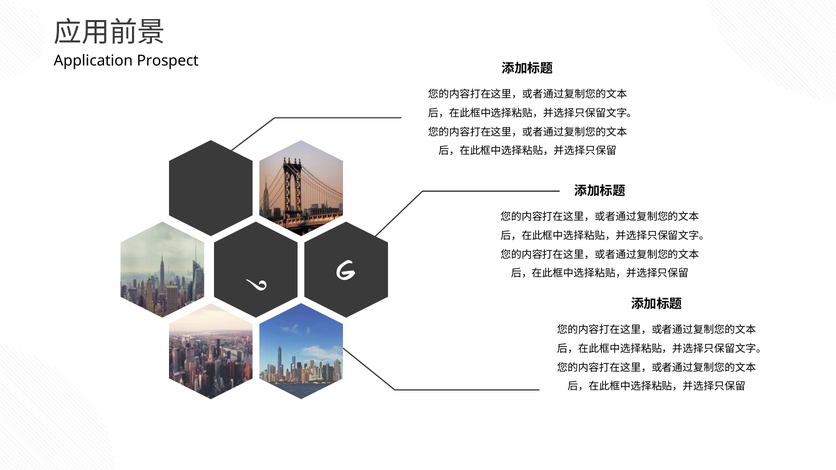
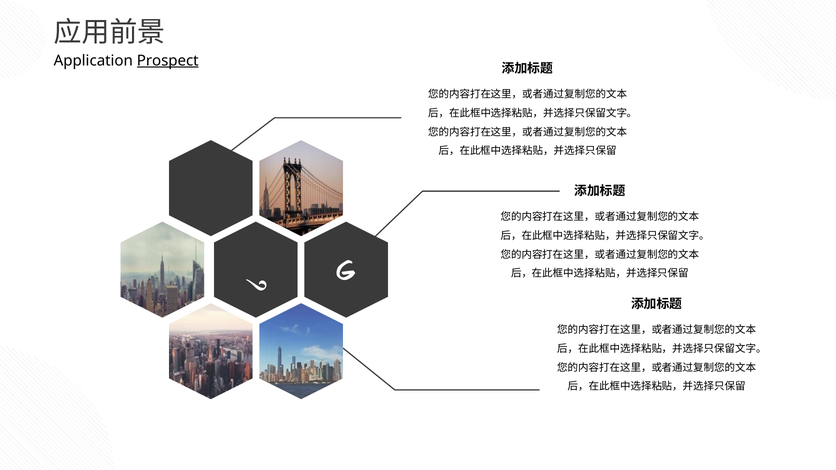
Prospect underline: none -> present
